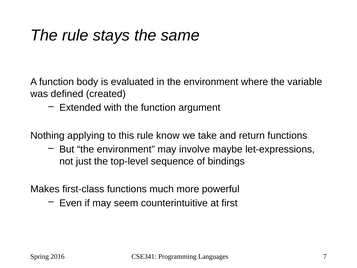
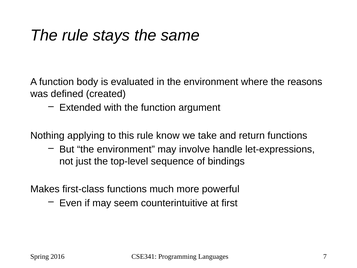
variable: variable -> reasons
maybe: maybe -> handle
